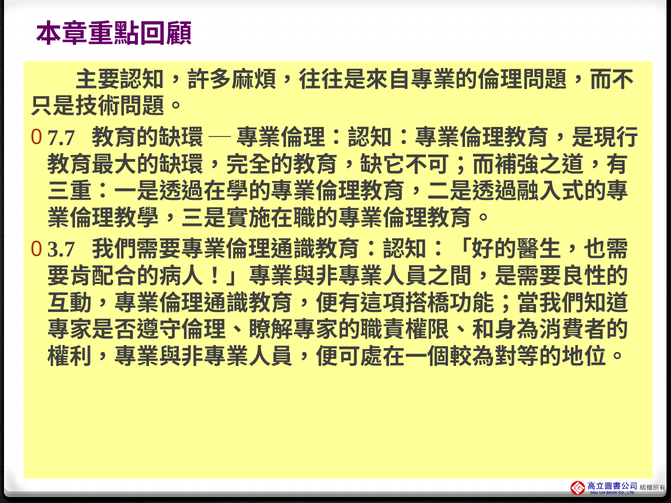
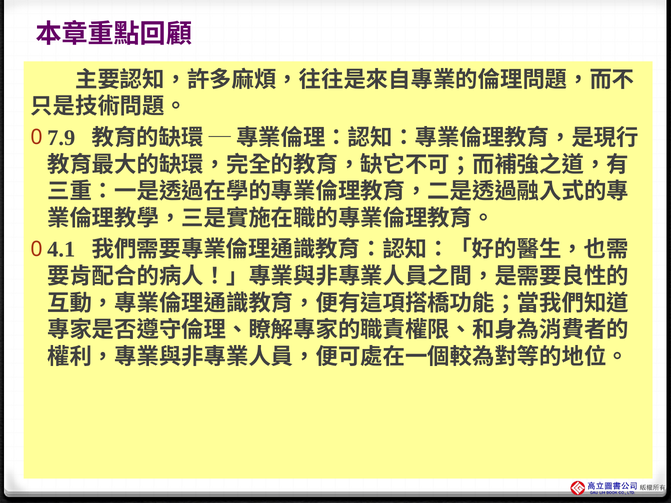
7.7: 7.7 -> 7.9
3.7: 3.7 -> 4.1
